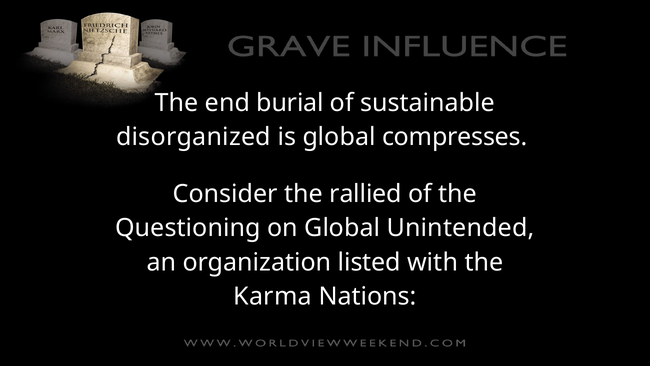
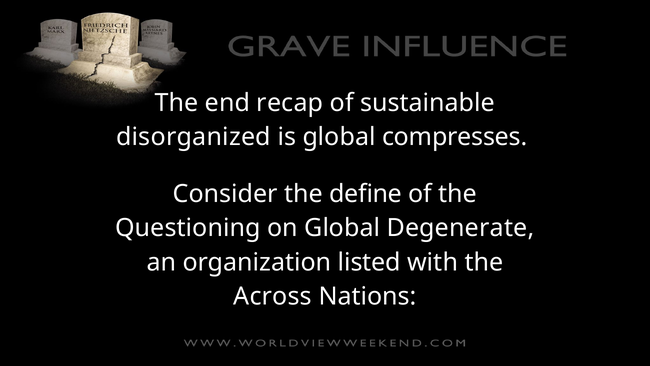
burial: burial -> recap
rallied: rallied -> define
Unintended: Unintended -> Degenerate
Karma: Karma -> Across
